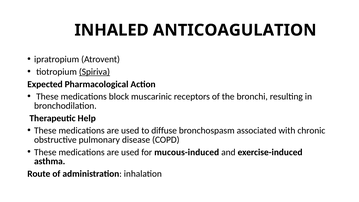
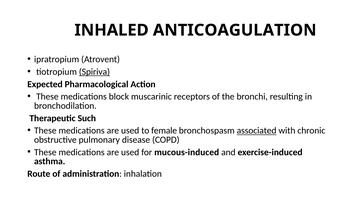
Help: Help -> Such
diffuse: diffuse -> female
associated underline: none -> present
